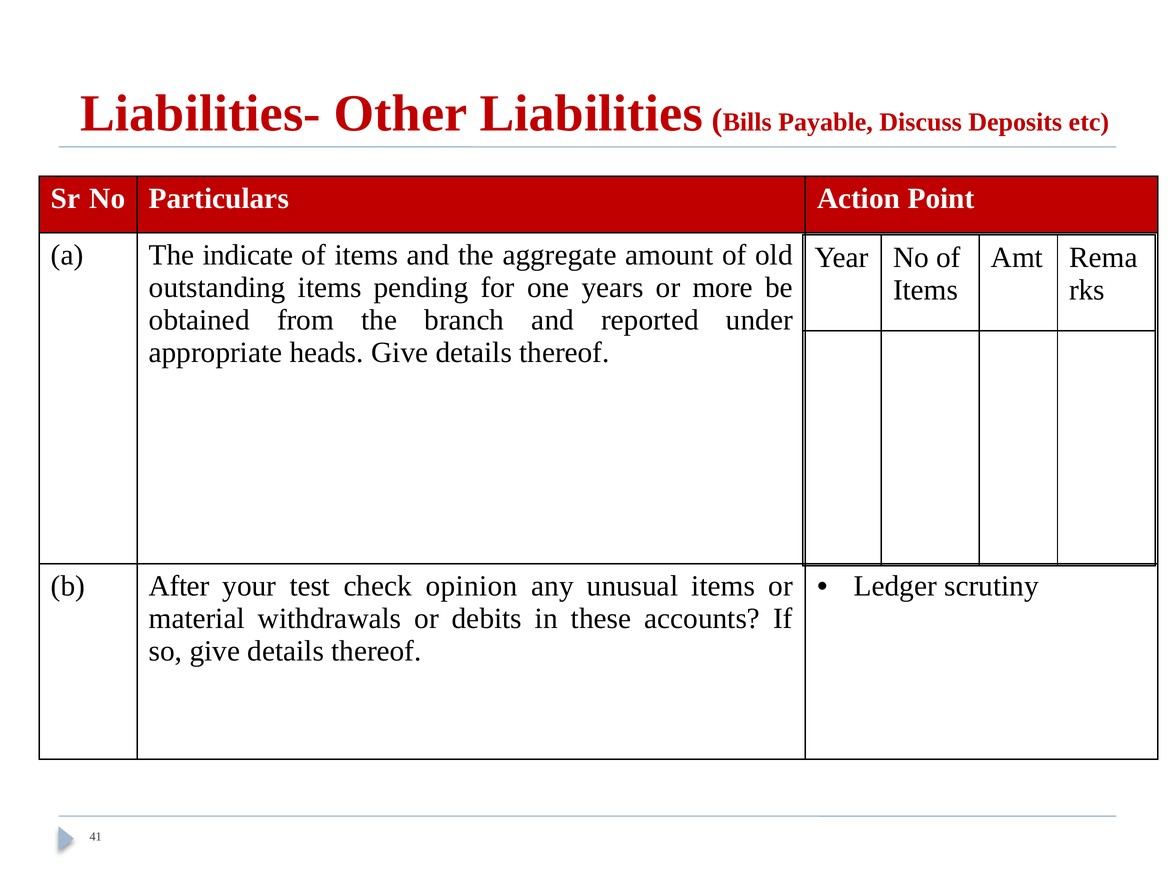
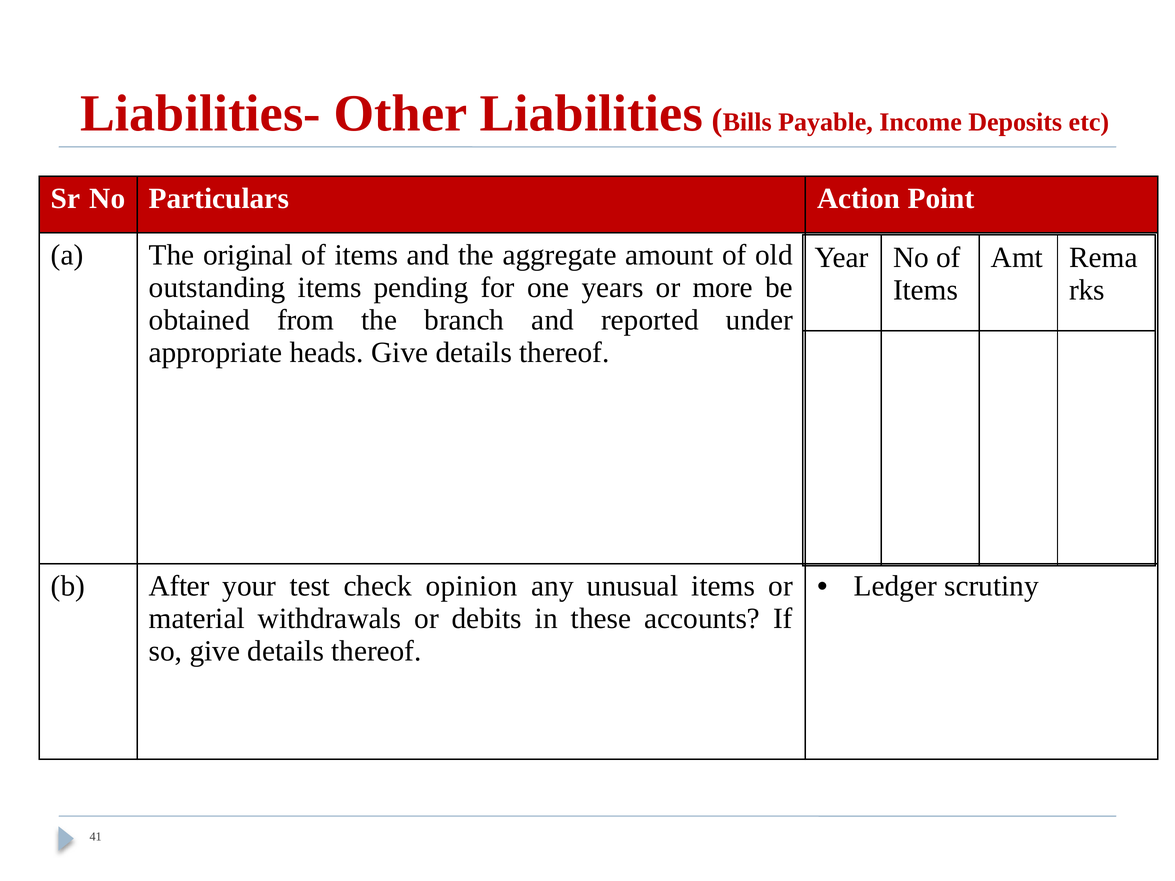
Discuss: Discuss -> Income
indicate: indicate -> original
